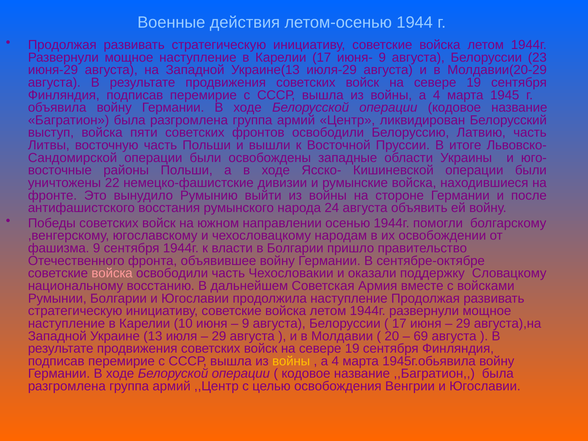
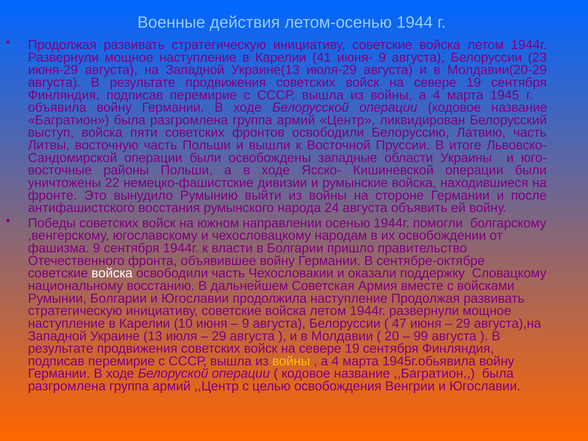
Карелии 17: 17 -> 41
войска at (112, 273) colour: pink -> white
17 at (399, 323): 17 -> 47
69: 69 -> 99
